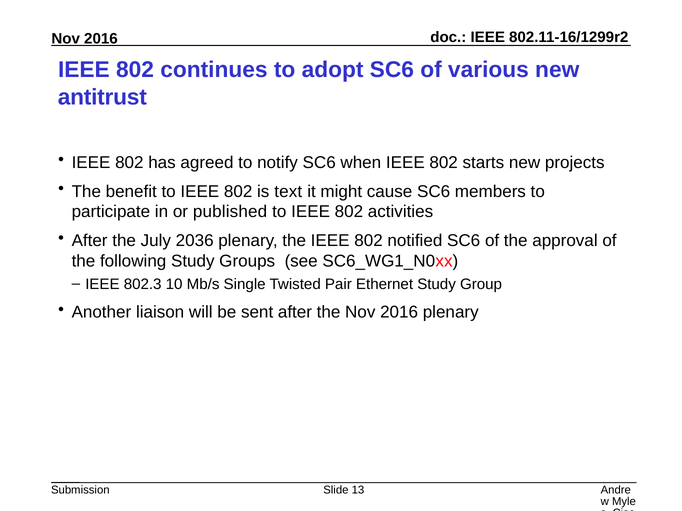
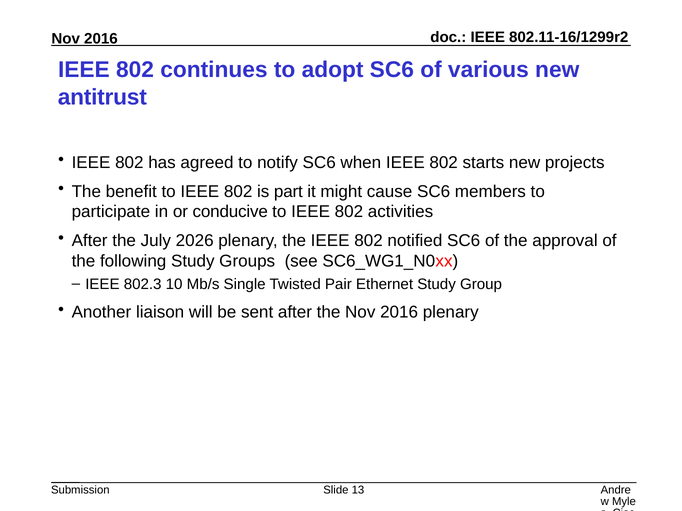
text: text -> part
published: published -> conducive
2036: 2036 -> 2026
